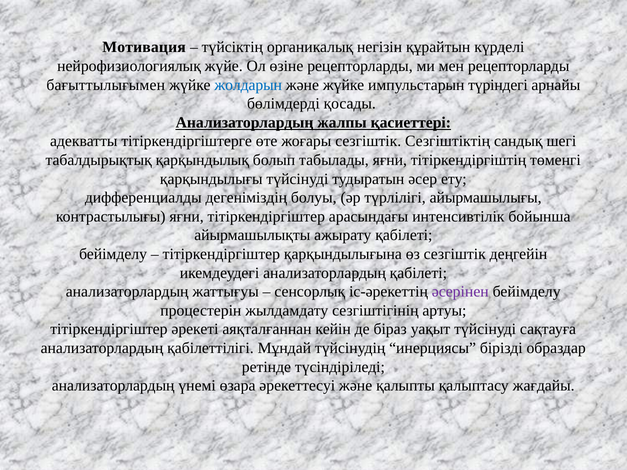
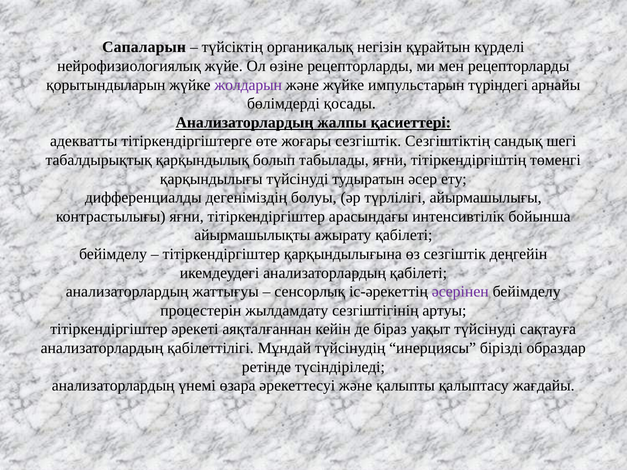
Мотивация: Мотивация -> Сапаларын
бағыттылығымен: бағыттылығымен -> қорытындыларын
жолдарын colour: blue -> purple
